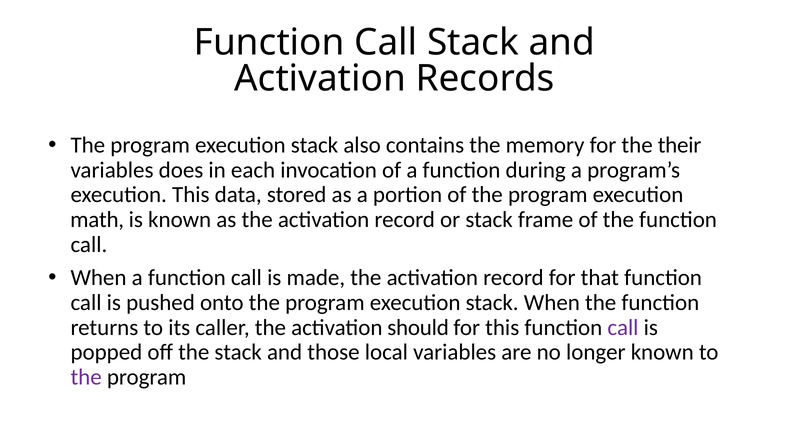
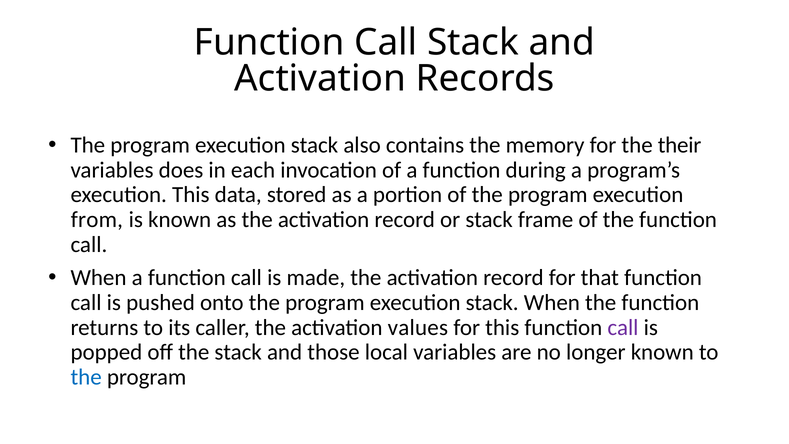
math: math -> from
should: should -> values
the at (86, 377) colour: purple -> blue
